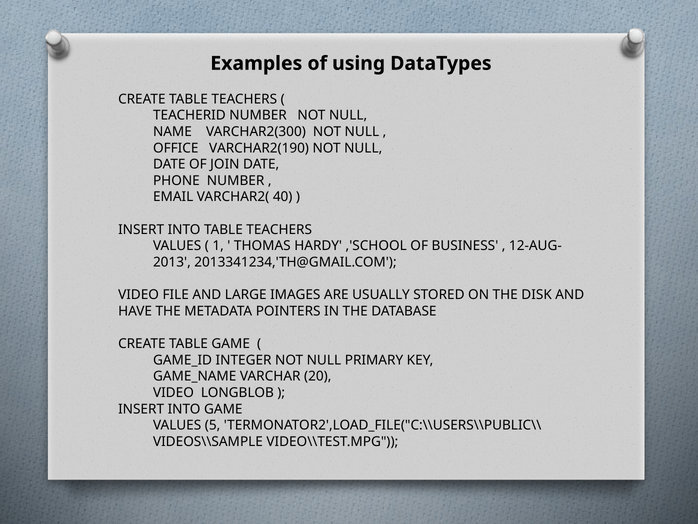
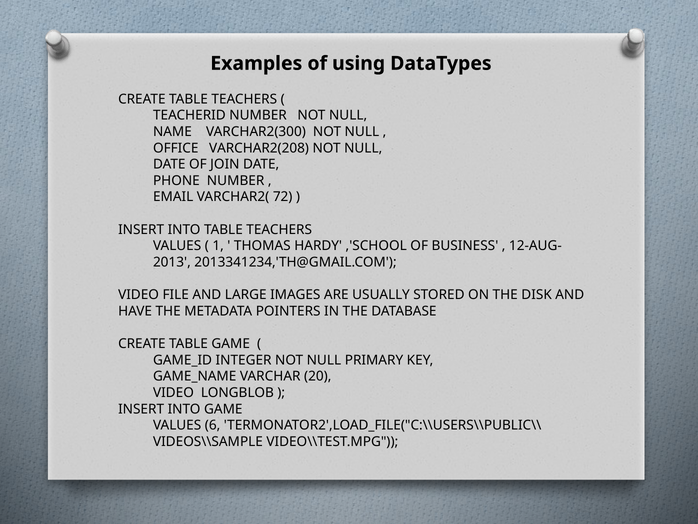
VARCHAR2(190: VARCHAR2(190 -> VARCHAR2(208
40: 40 -> 72
5: 5 -> 6
